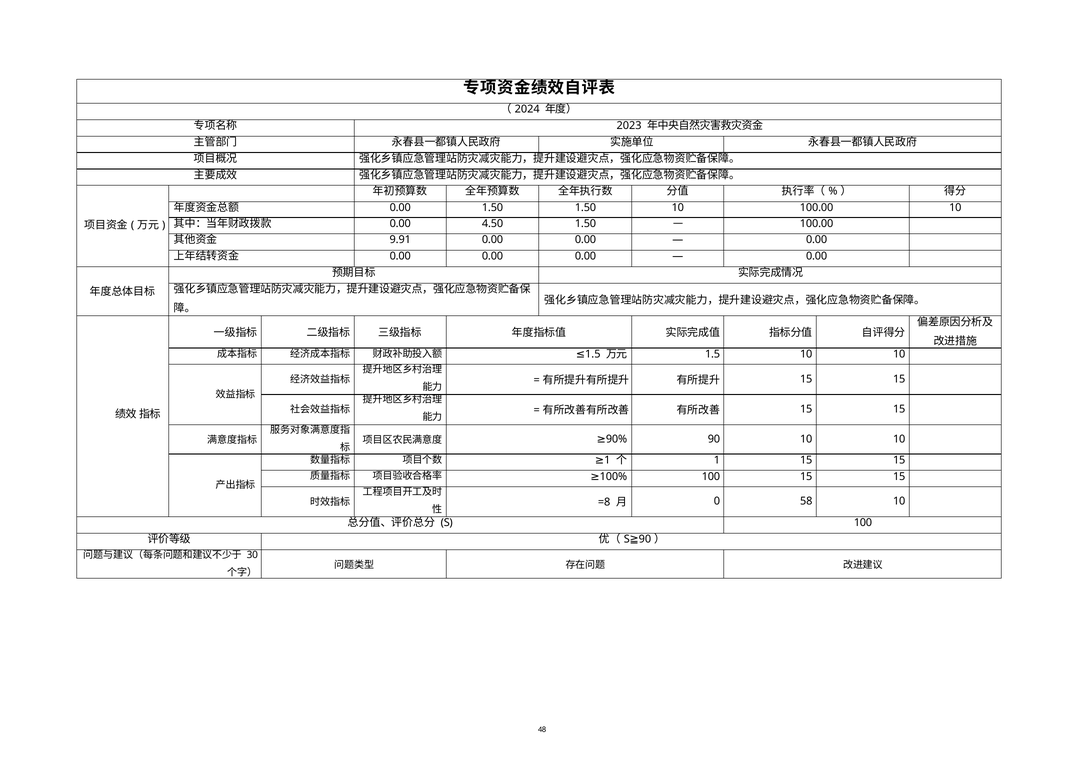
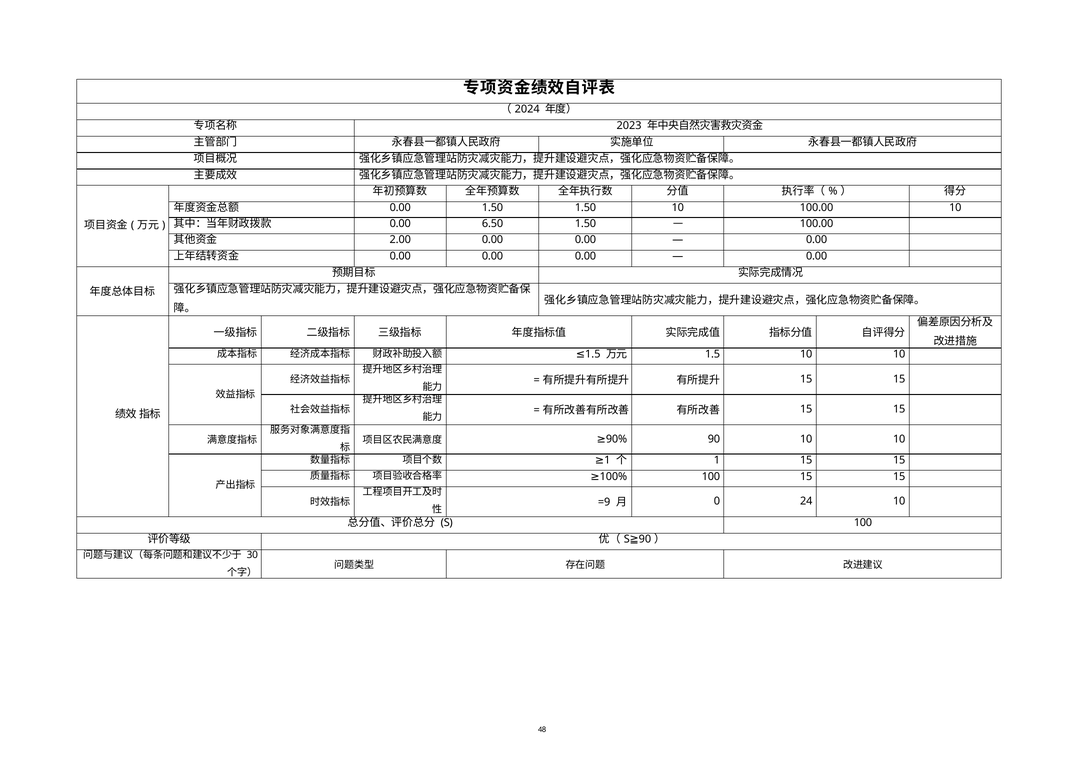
4.50: 4.50 -> 6.50
9.91: 9.91 -> 2.00
=8: =8 -> =9
58: 58 -> 24
